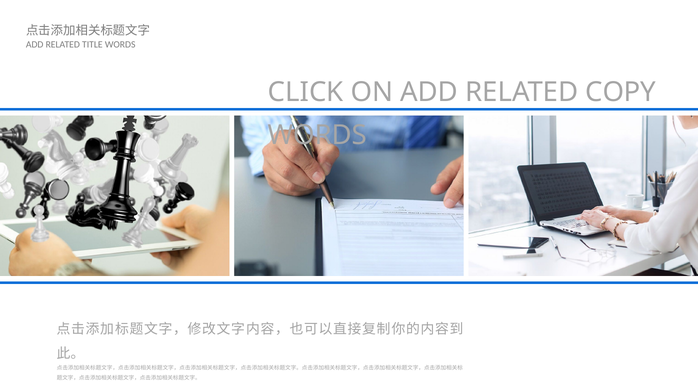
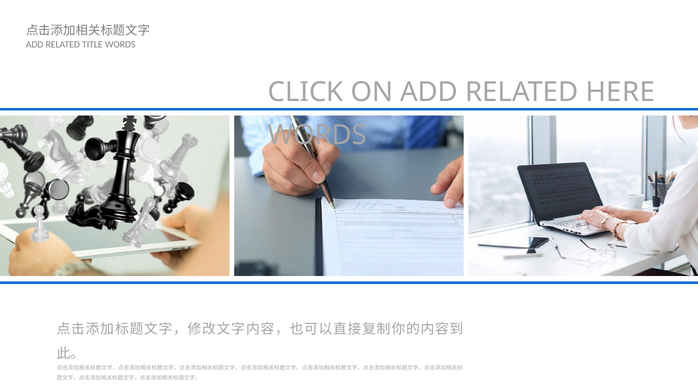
COPY: COPY -> HERE
